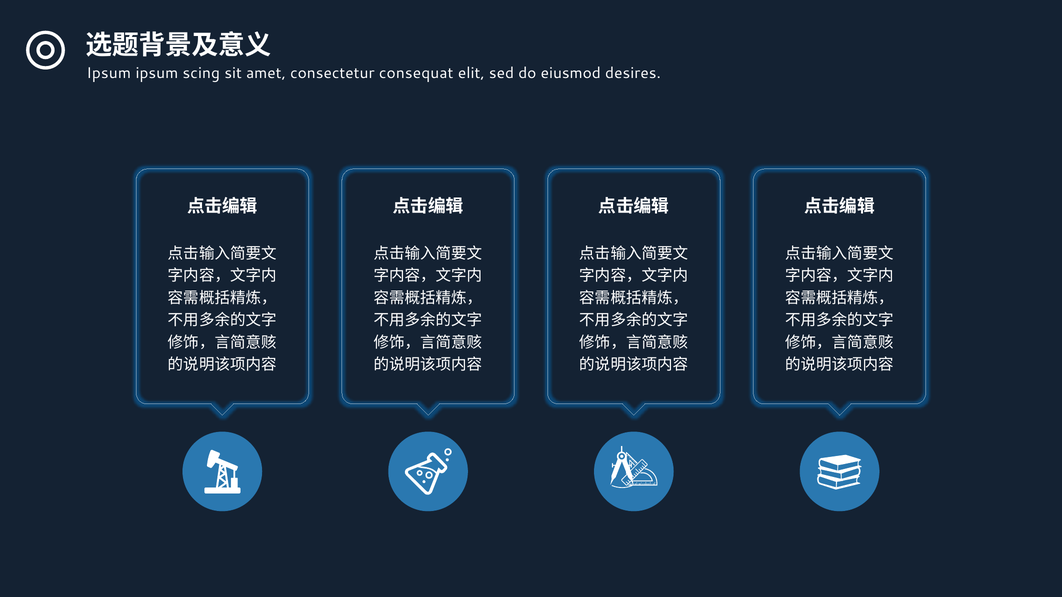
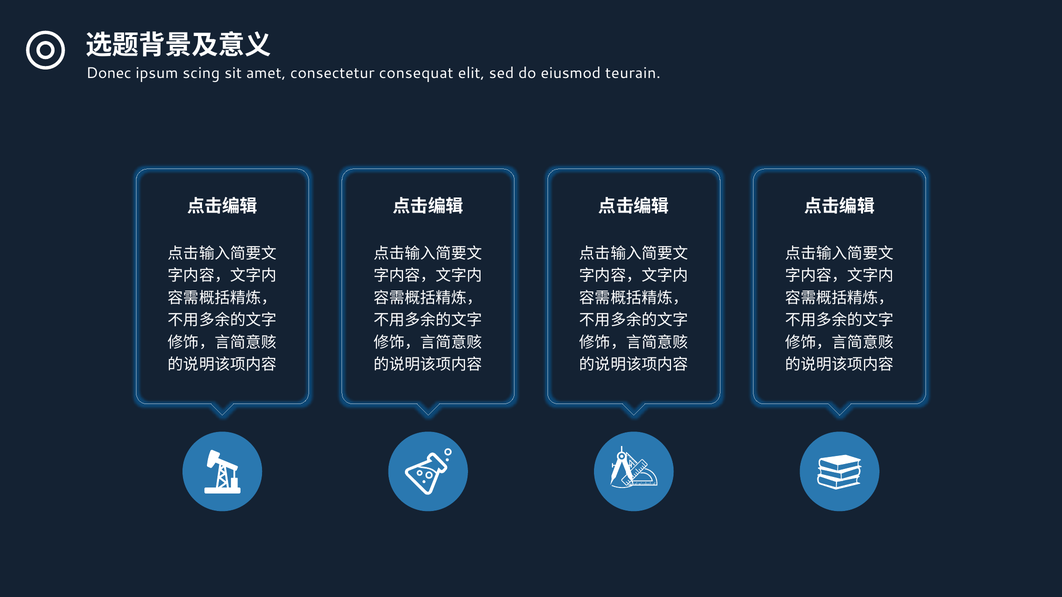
Ipsum at (109, 73): Ipsum -> Donec
desires: desires -> teurain
